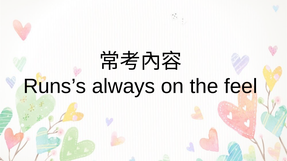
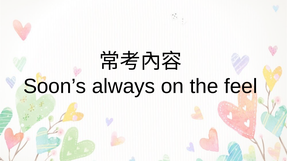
Runs’s: Runs’s -> Soon’s
